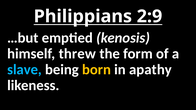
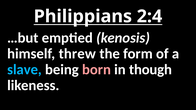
2:9: 2:9 -> 2:4
born colour: yellow -> pink
apathy: apathy -> though
